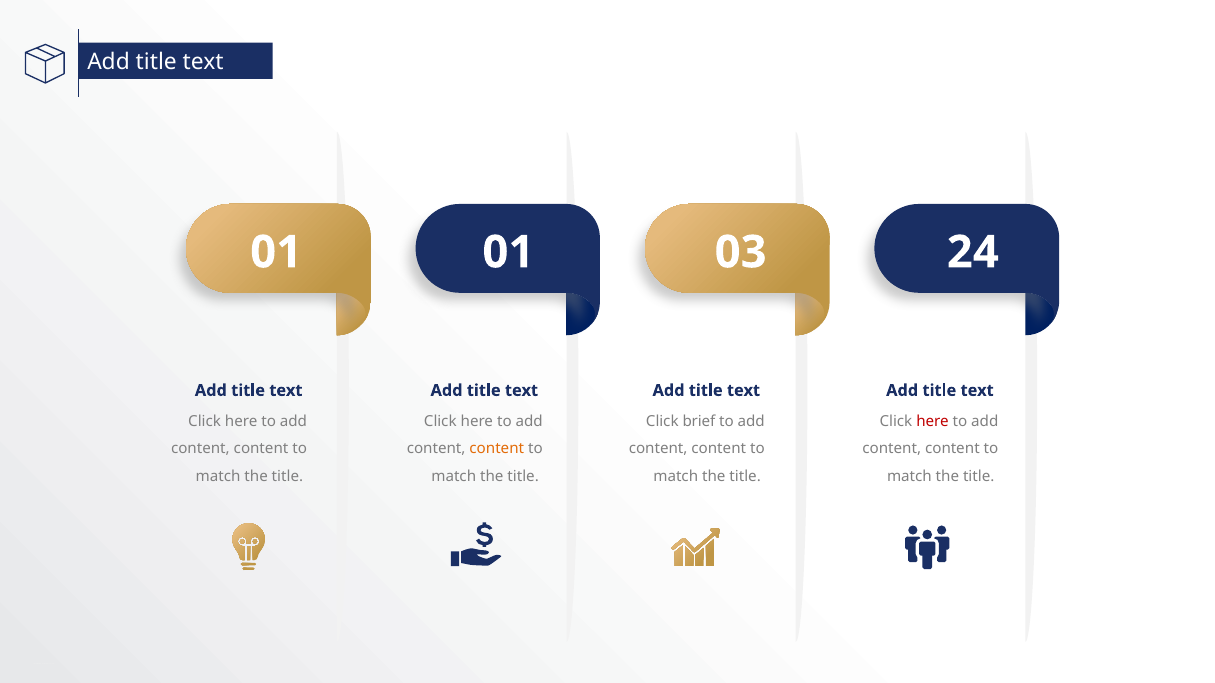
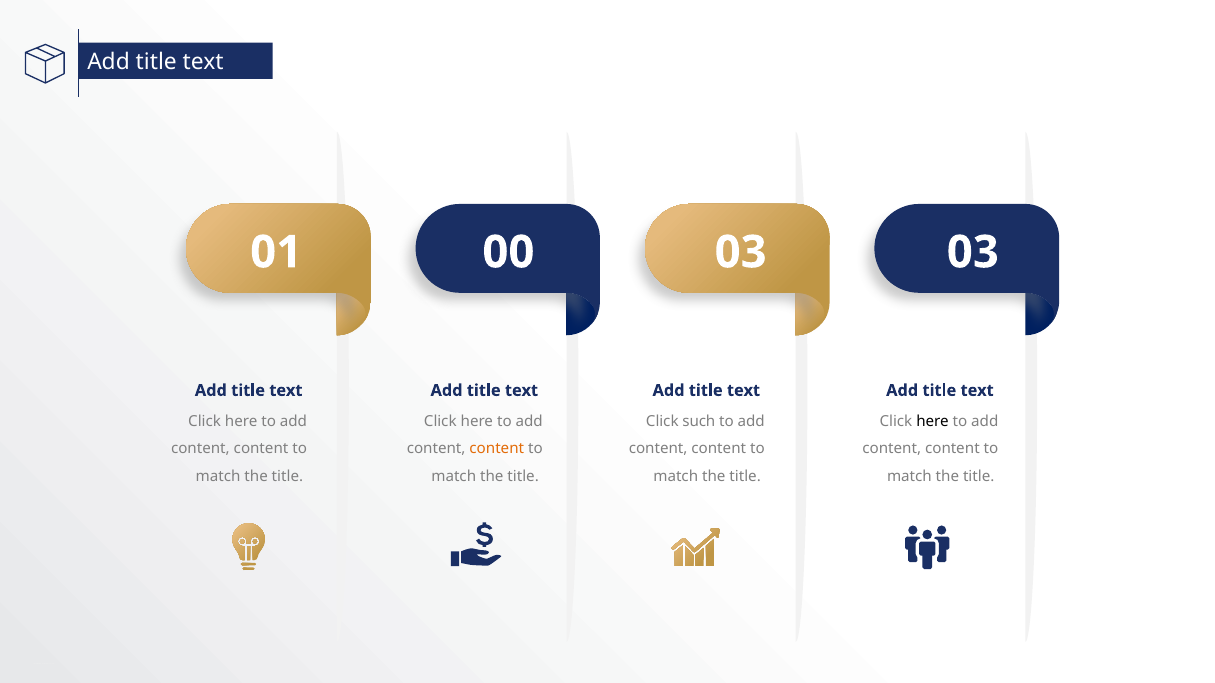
01 01: 01 -> 00
03 24: 24 -> 03
brief: brief -> such
here at (932, 422) colour: red -> black
